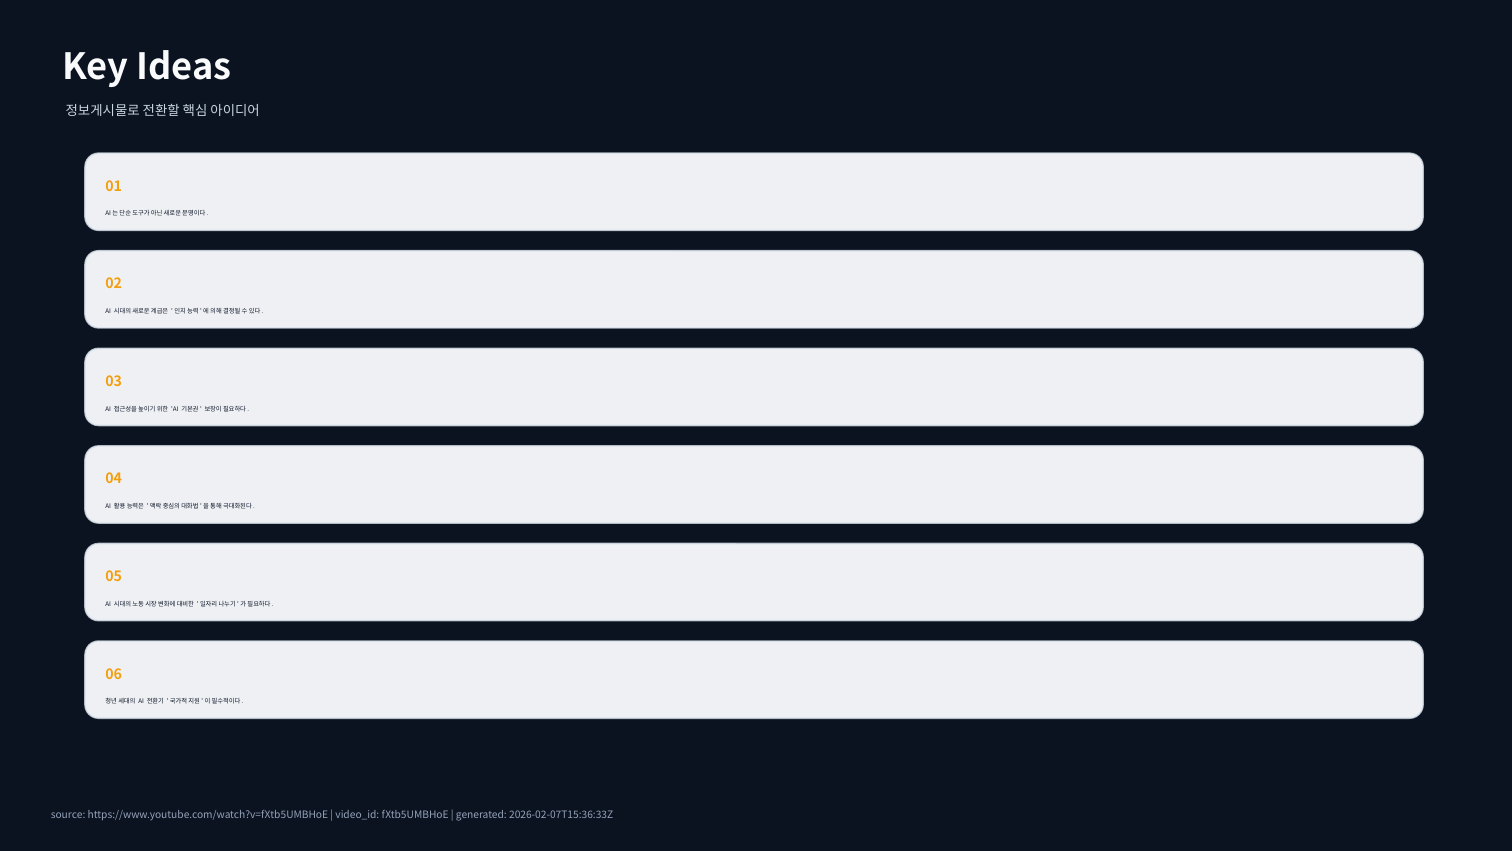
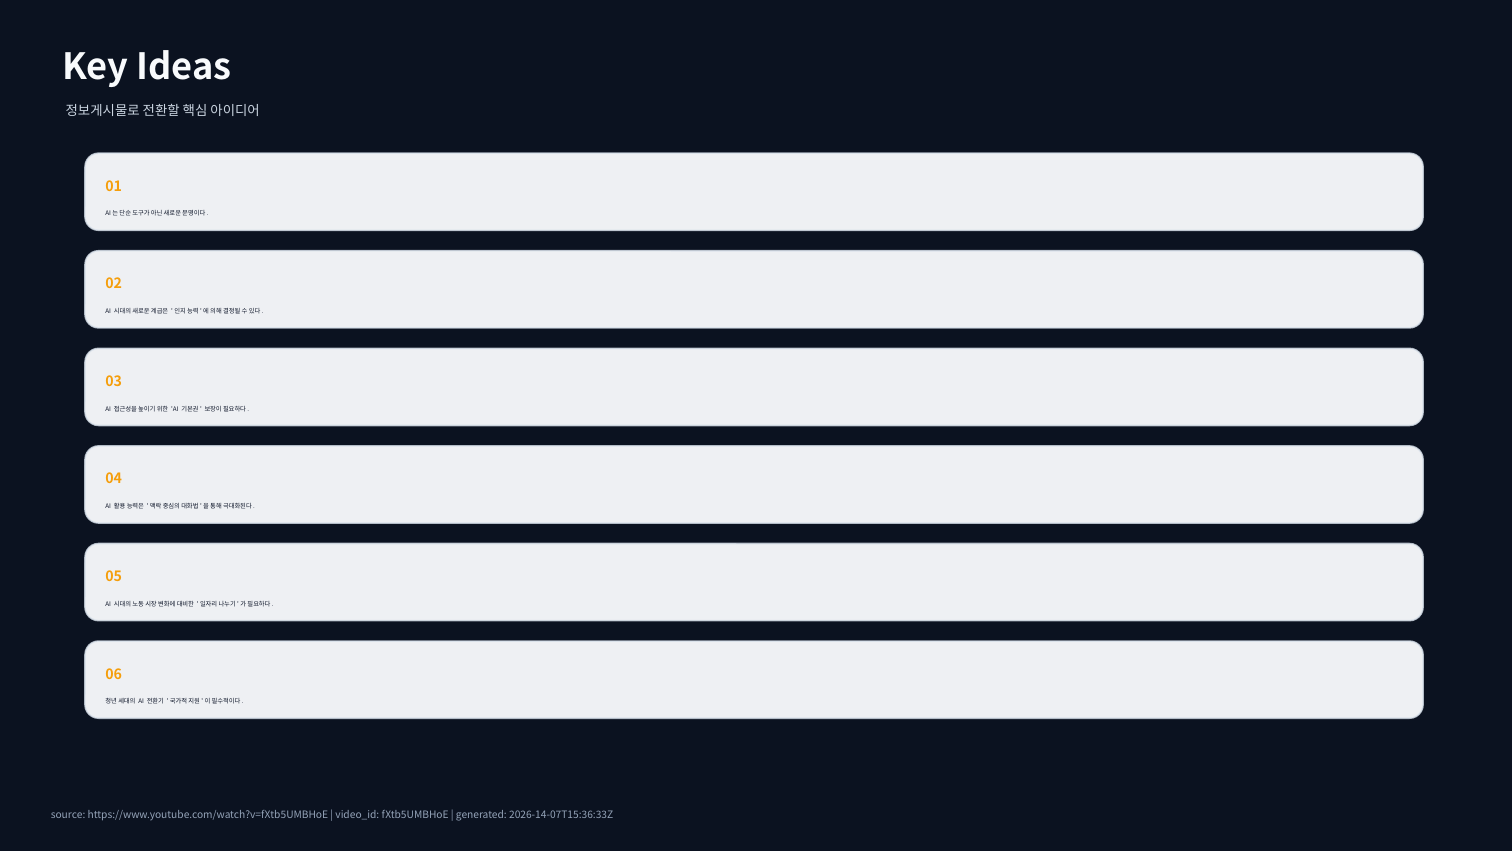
2026-02-07T15:36:33Z: 2026-02-07T15:36:33Z -> 2026-14-07T15:36:33Z
